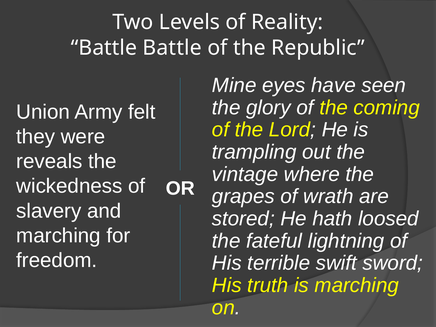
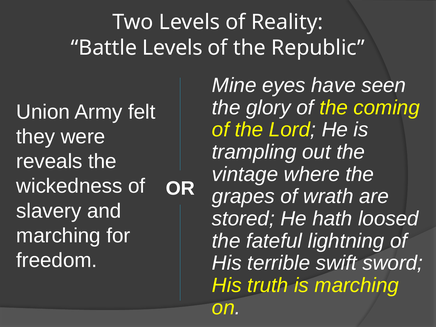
Battle Battle: Battle -> Levels
